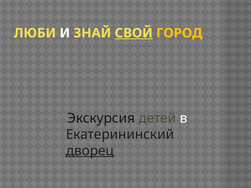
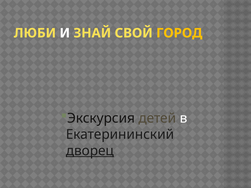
СВОЙ underline: present -> none
